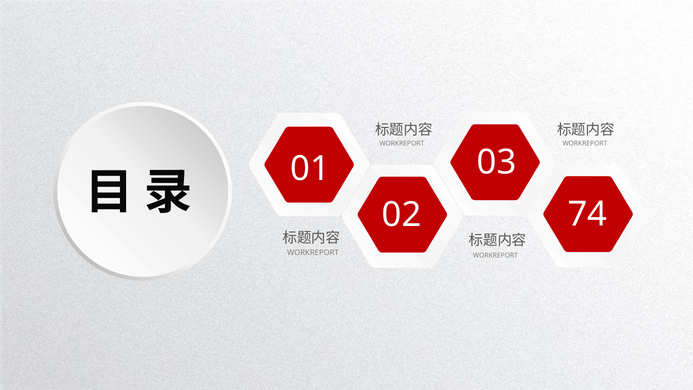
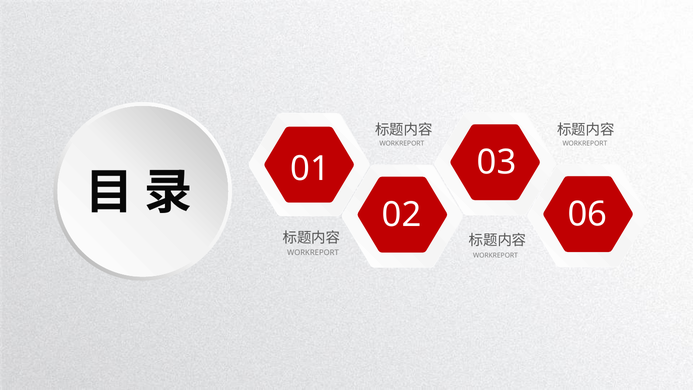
74: 74 -> 06
